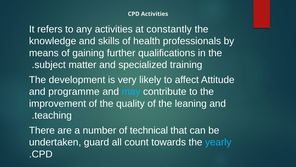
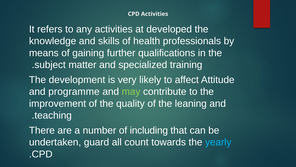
constantly: constantly -> developed
may colour: light blue -> light green
technical: technical -> including
